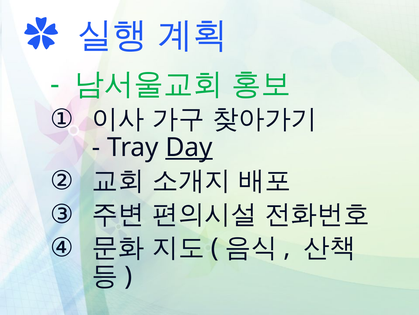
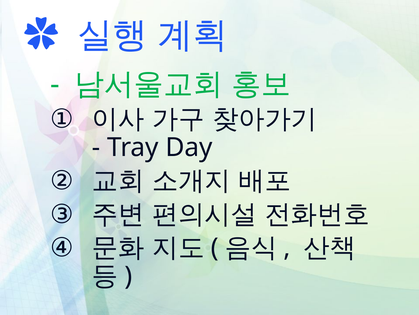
Day underline: present -> none
